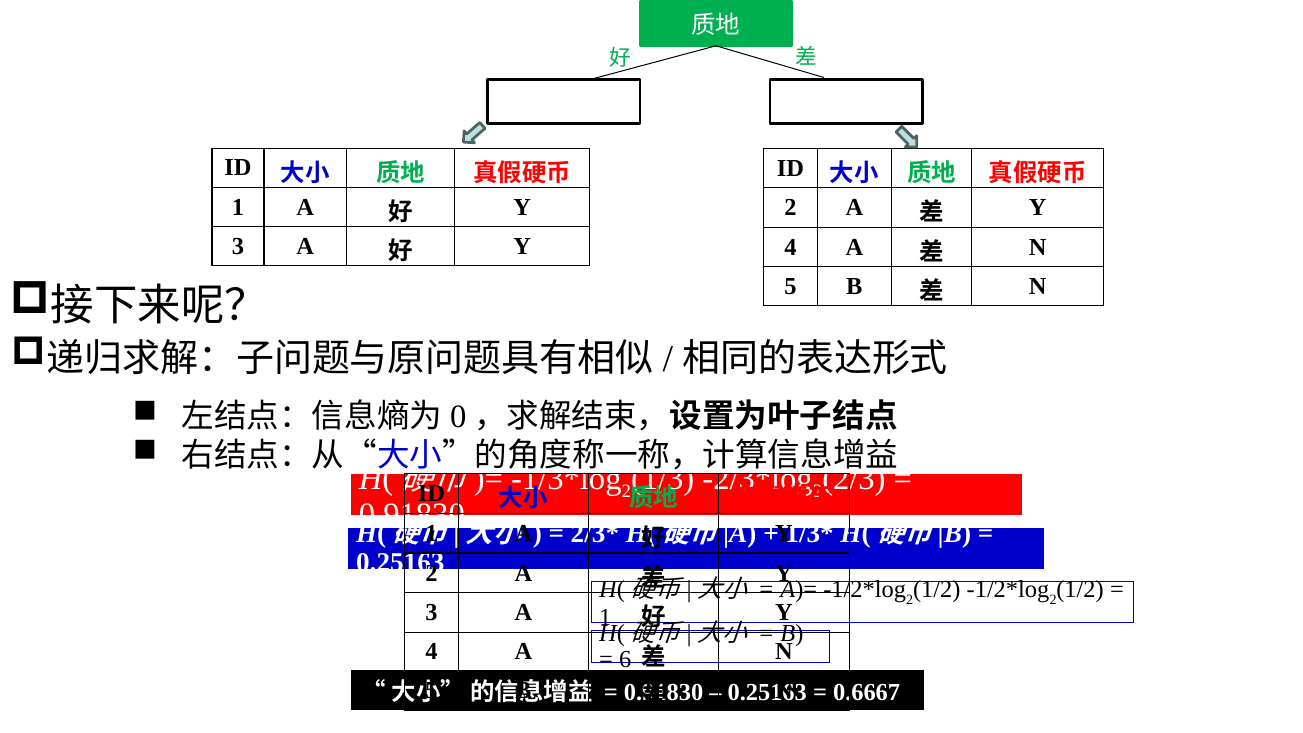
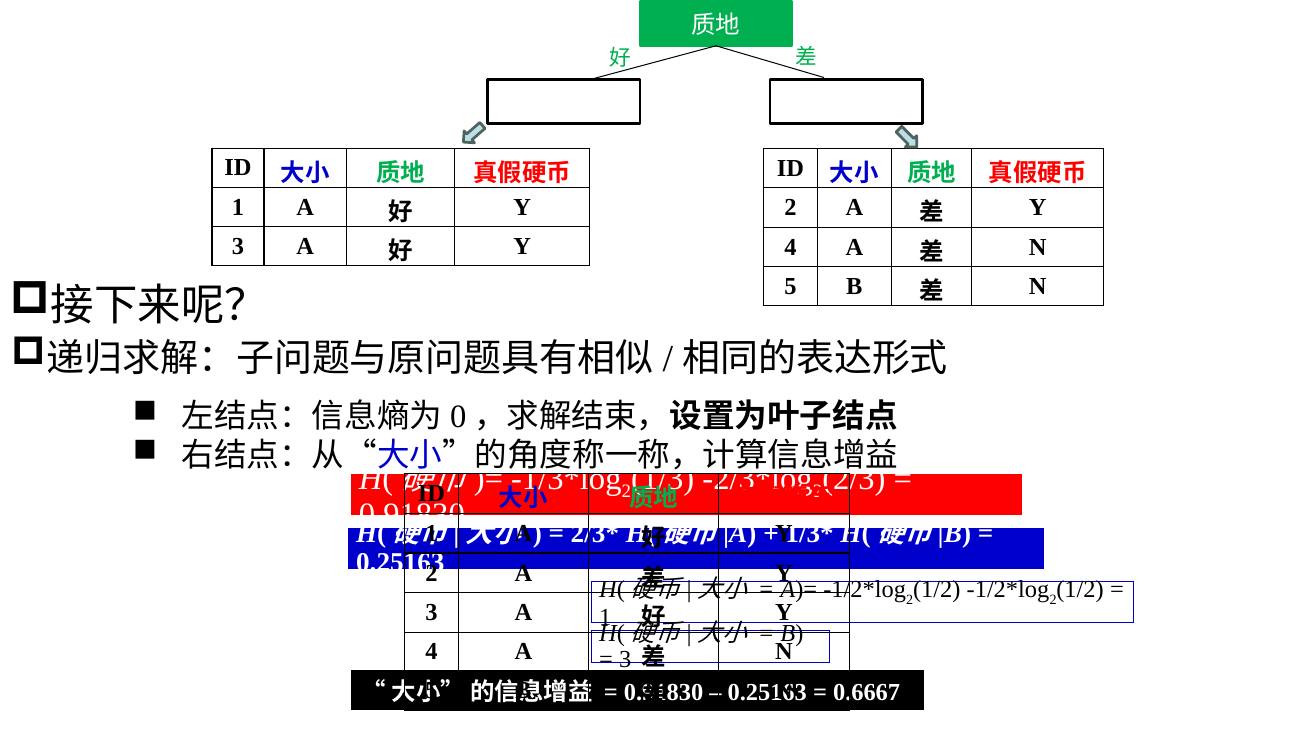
6 at (625, 660): 6 -> 3
